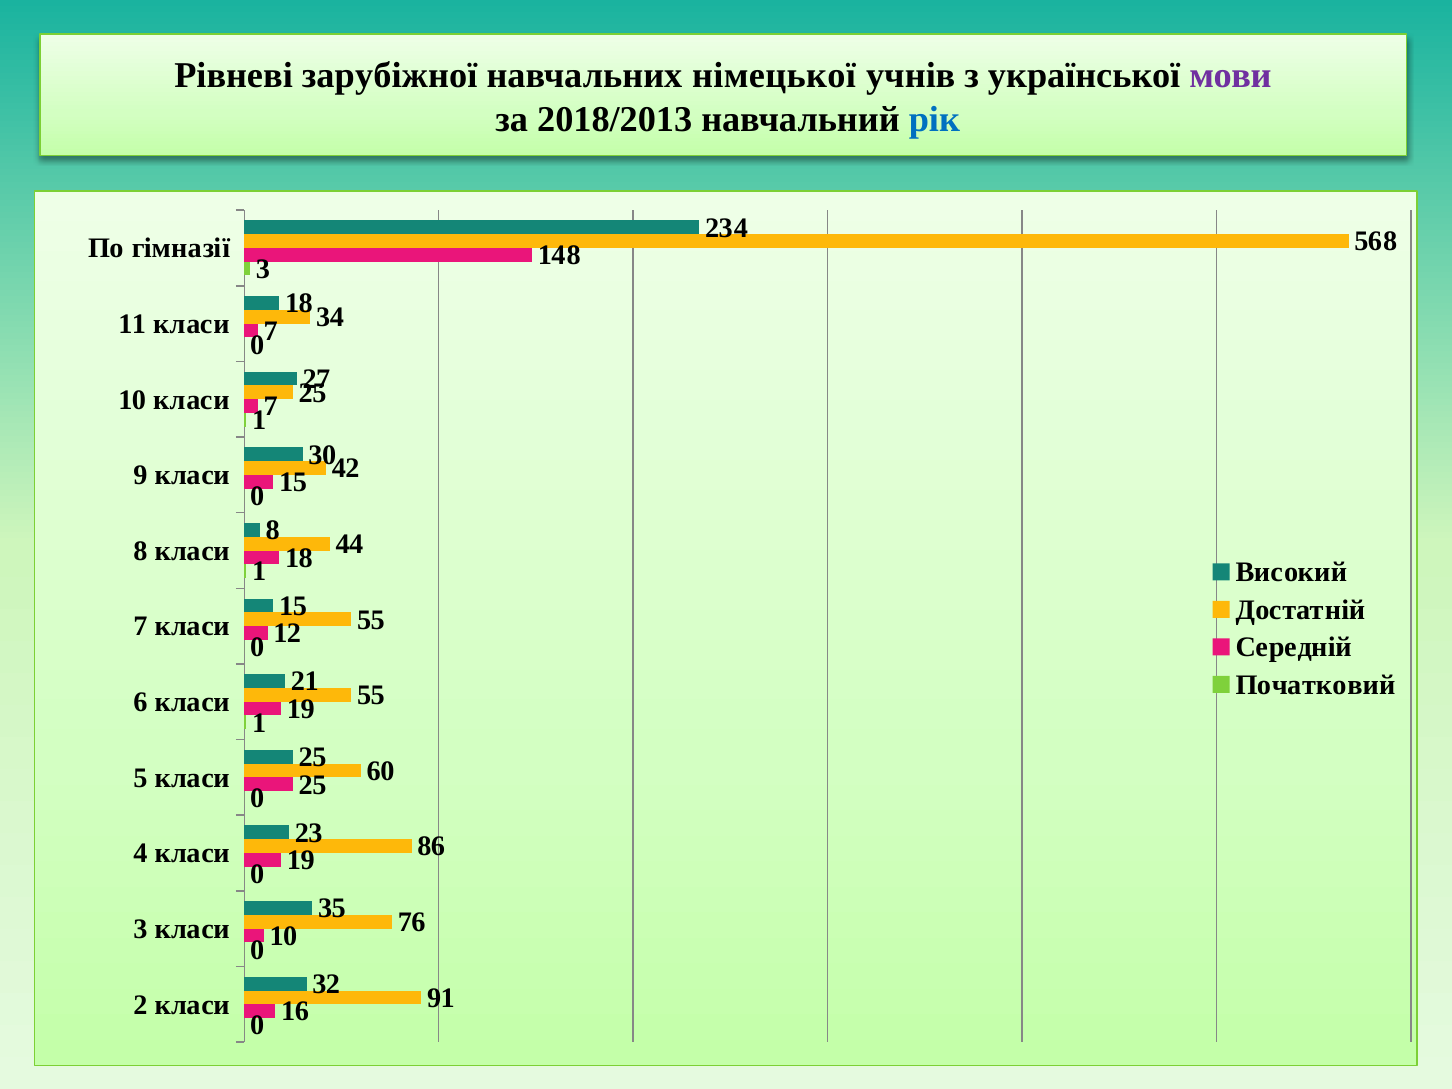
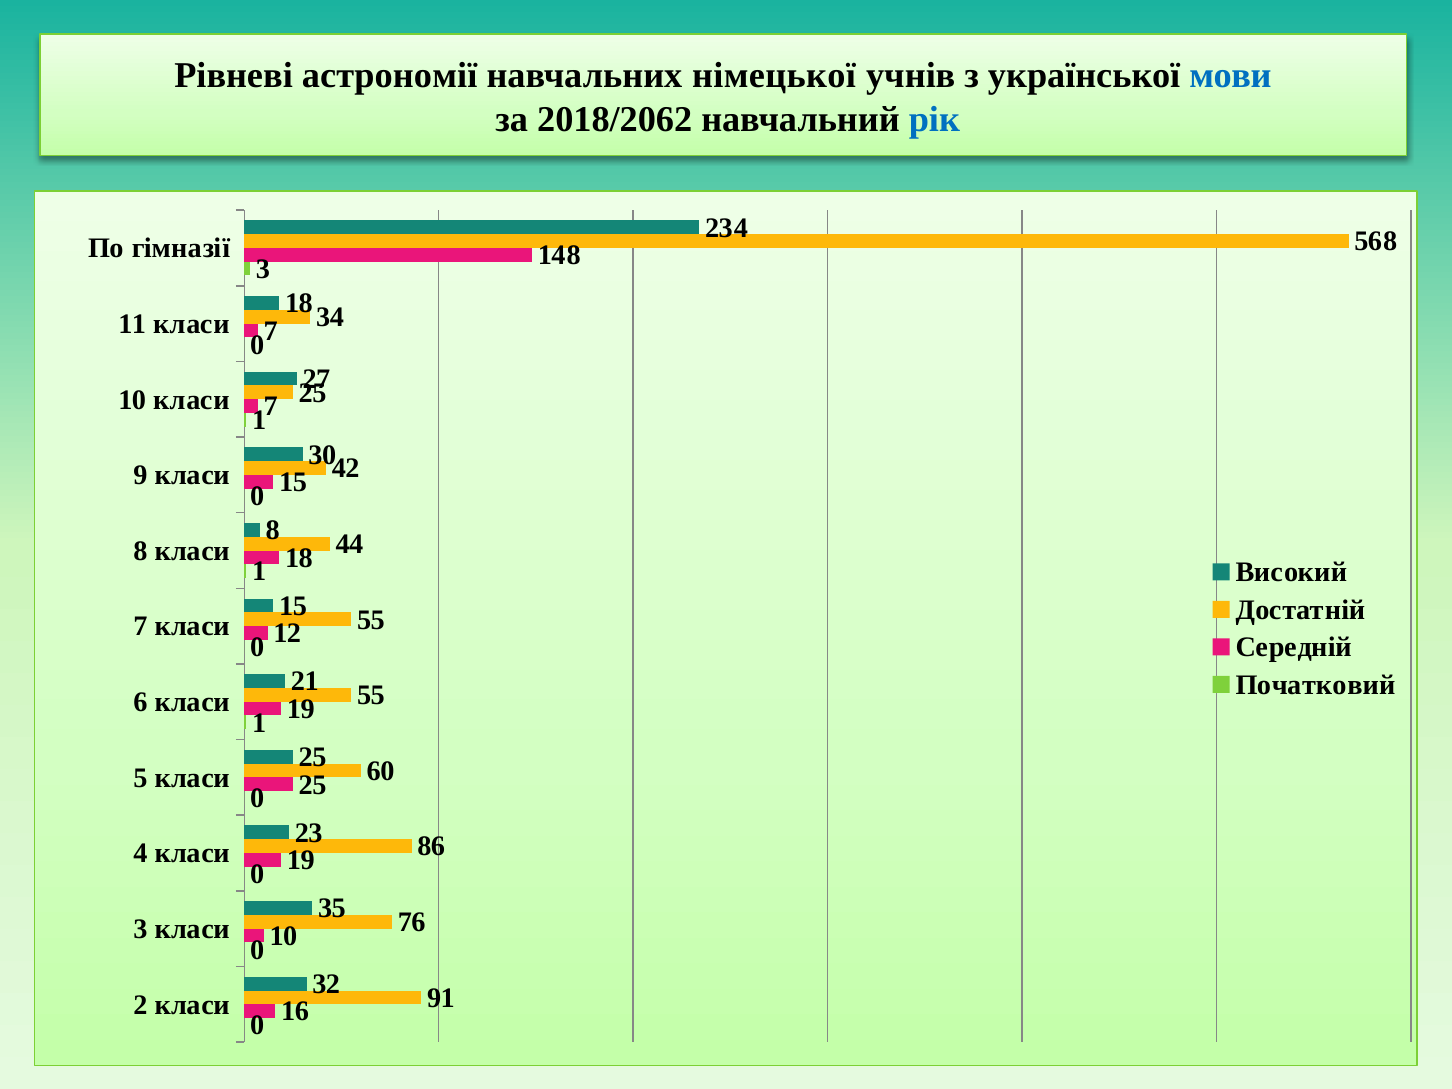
зарубіжної: зарубіжної -> астрономії
мови colour: purple -> blue
2018/2013: 2018/2013 -> 2018/2062
